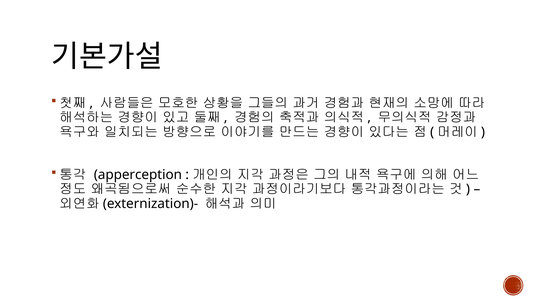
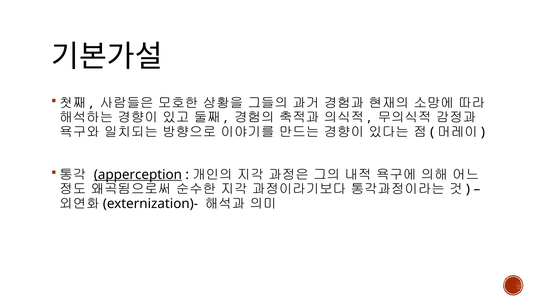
apperception underline: none -> present
